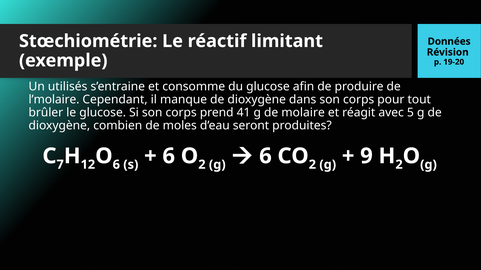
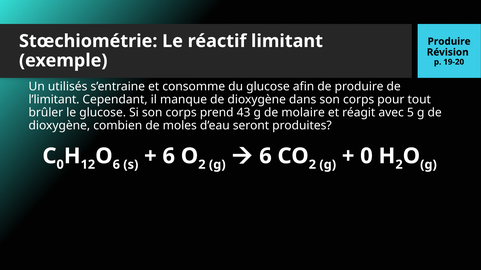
Données at (449, 41): Données -> Produire
l’molaire: l’molaire -> l’limitant
41: 41 -> 43
7 at (60, 165): 7 -> 0
9 at (366, 156): 9 -> 0
